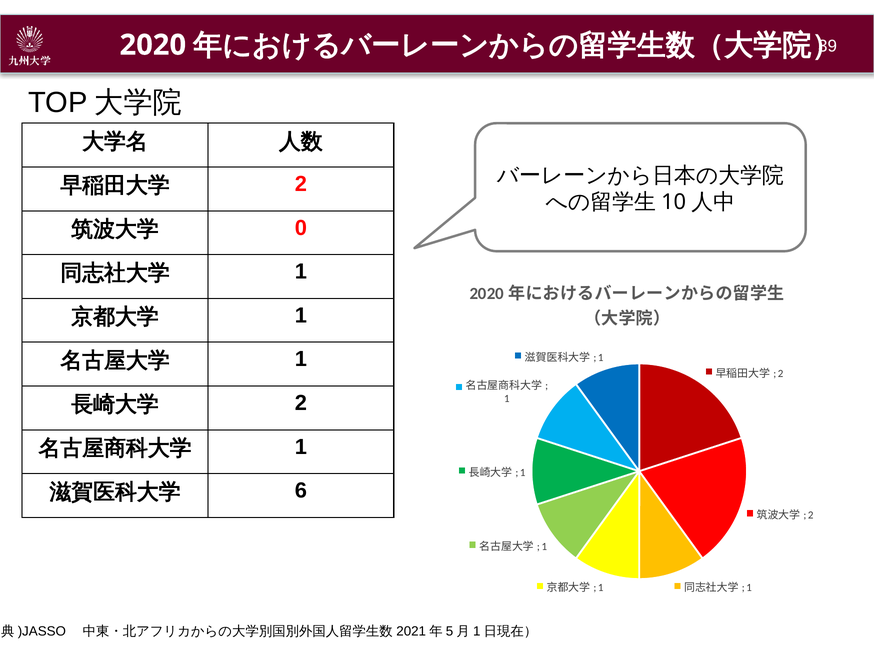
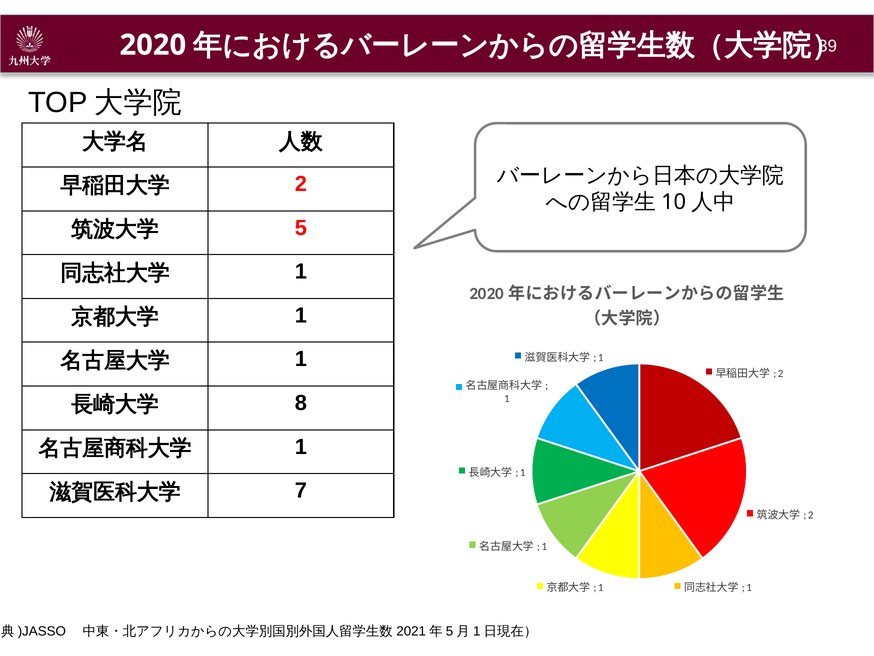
0: 0 -> 5
2 at (301, 403): 2 -> 8
6: 6 -> 7
